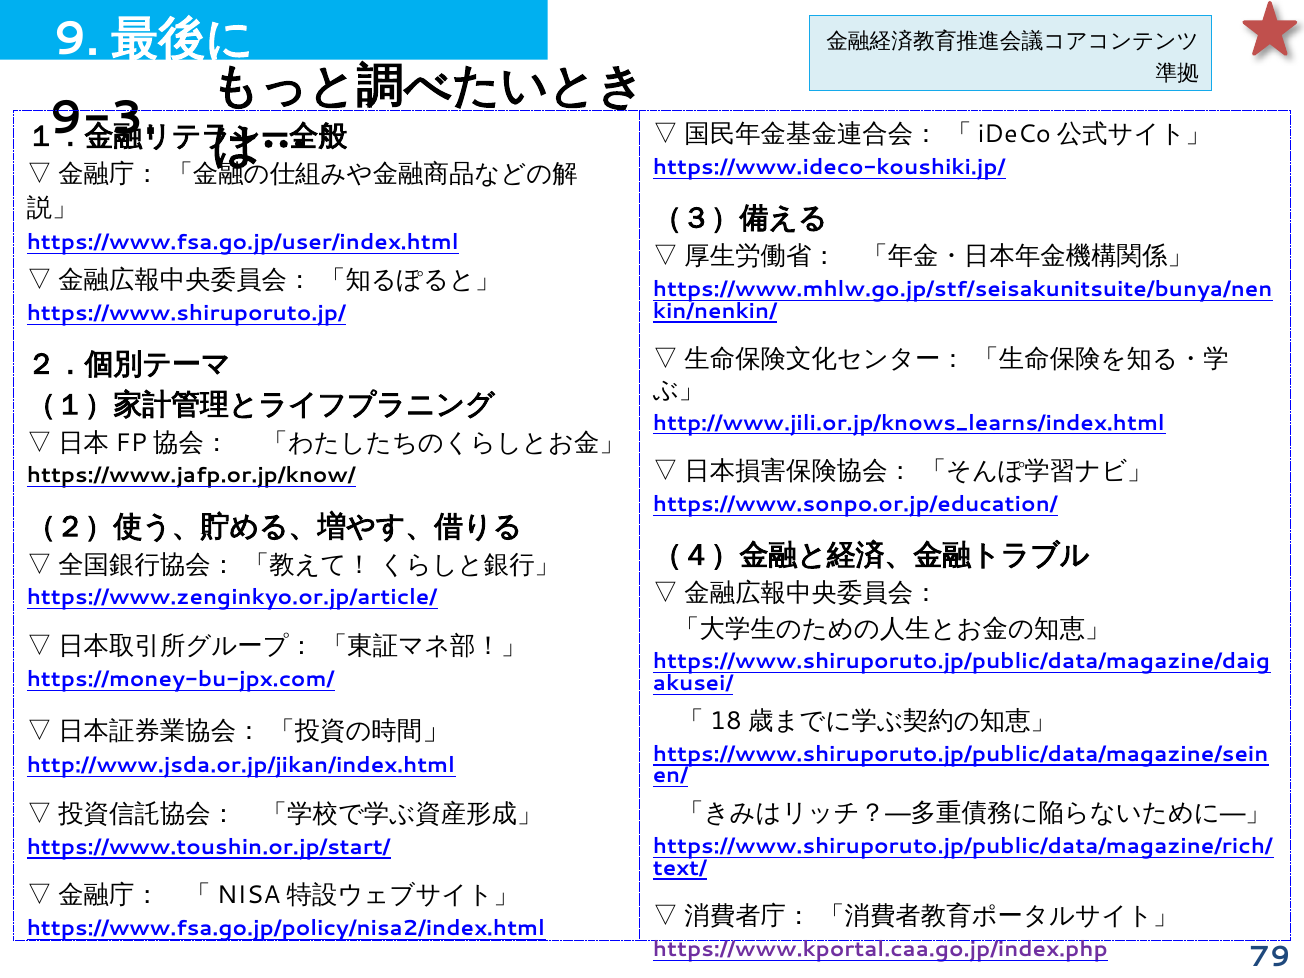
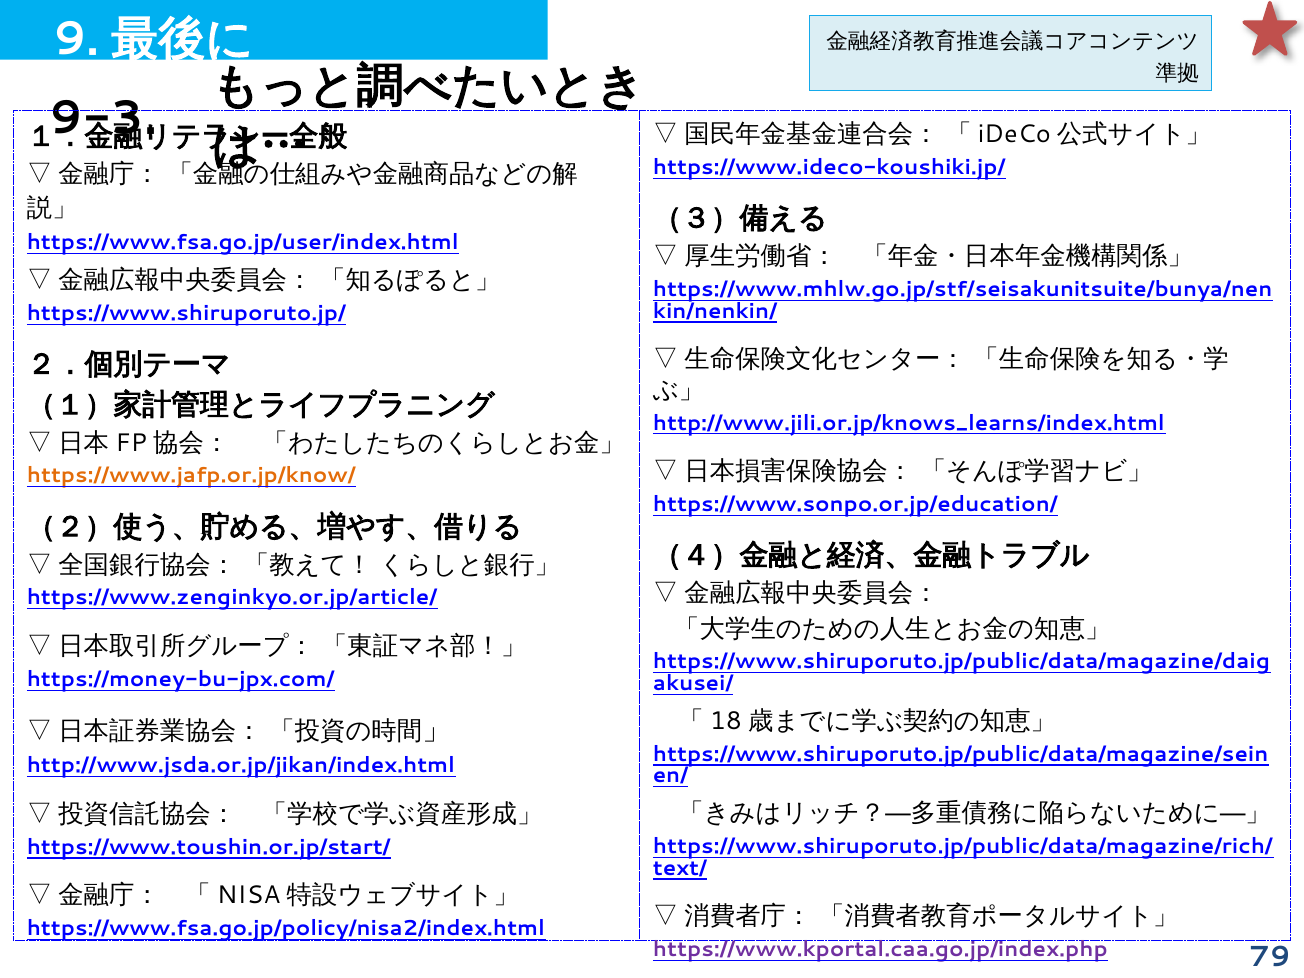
https://www.jafp.or.jp/know/ colour: black -> orange
